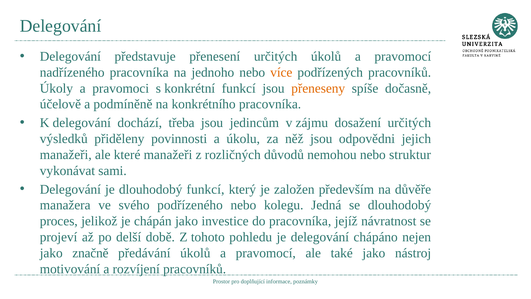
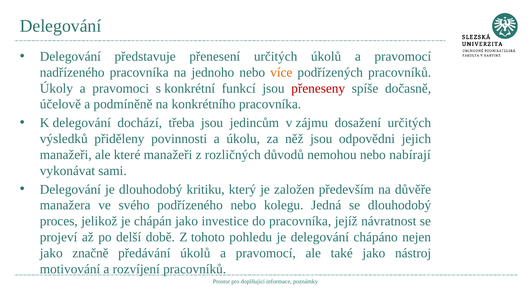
přeneseny colour: orange -> red
struktur: struktur -> nabírají
dlouhodobý funkcí: funkcí -> kritiku
